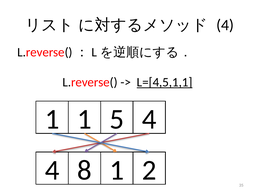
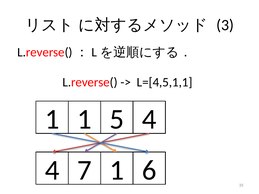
4 at (225, 25): 4 -> 3
L=[4,5,1,1 underline: present -> none
8: 8 -> 7
2: 2 -> 6
